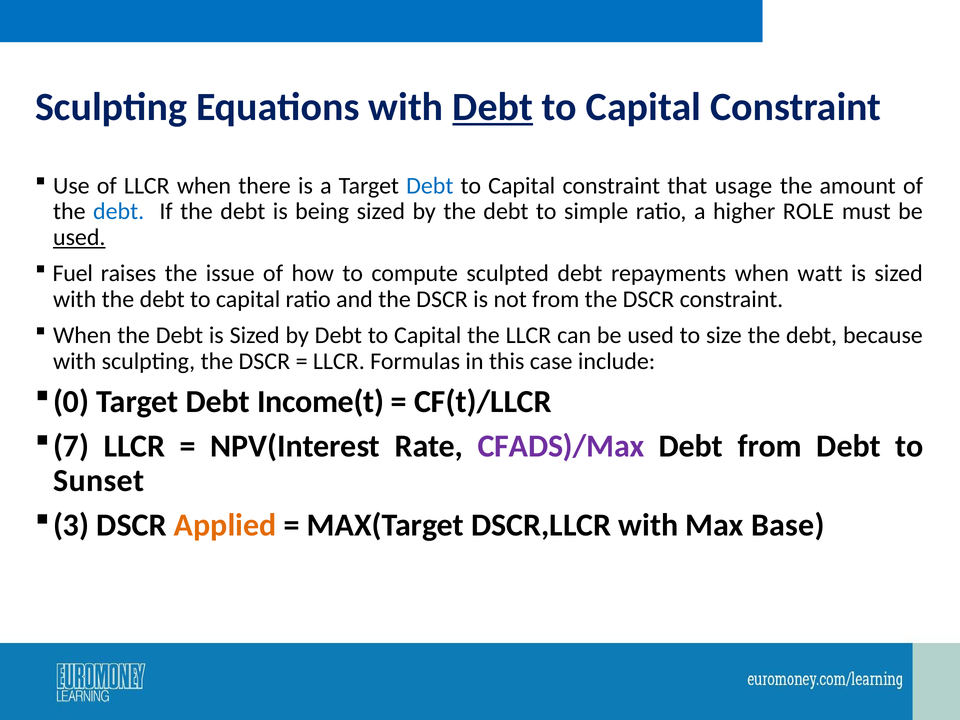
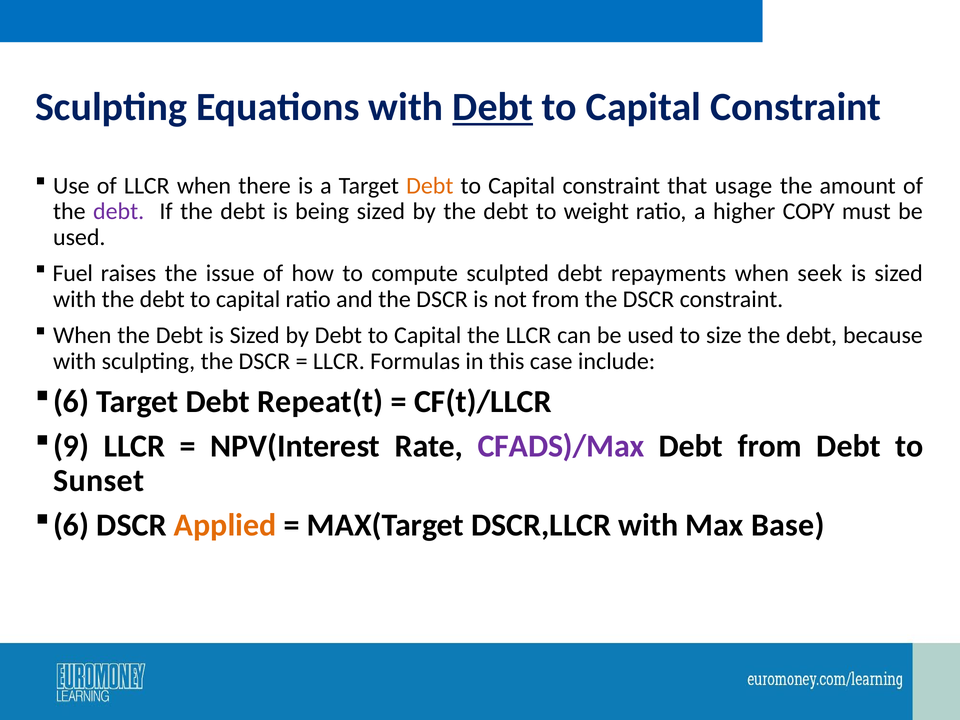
Debt at (430, 186) colour: blue -> orange
debt at (119, 212) colour: blue -> purple
simple: simple -> weight
ROLE: ROLE -> COPY
used at (79, 237) underline: present -> none
watt: watt -> seek
0 at (71, 401): 0 -> 6
Income(t: Income(t -> Repeat(t
7: 7 -> 9
3 at (71, 525): 3 -> 6
